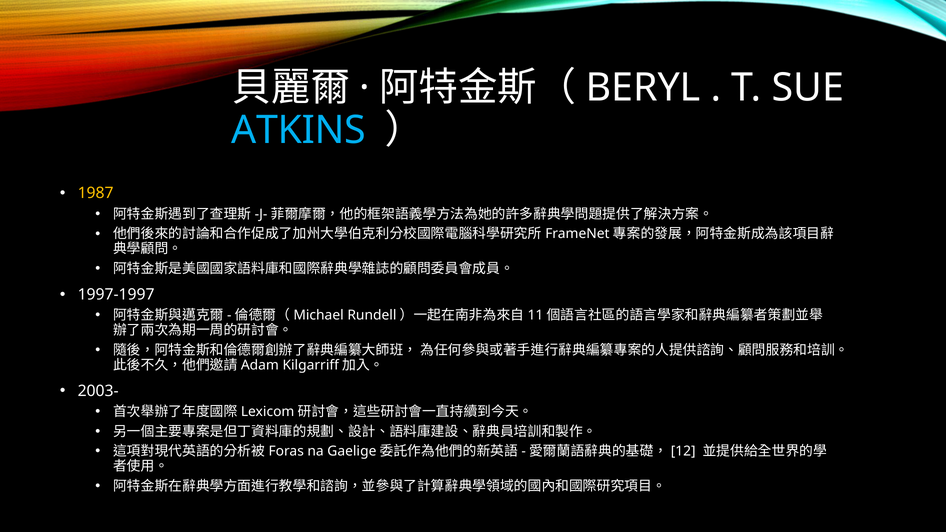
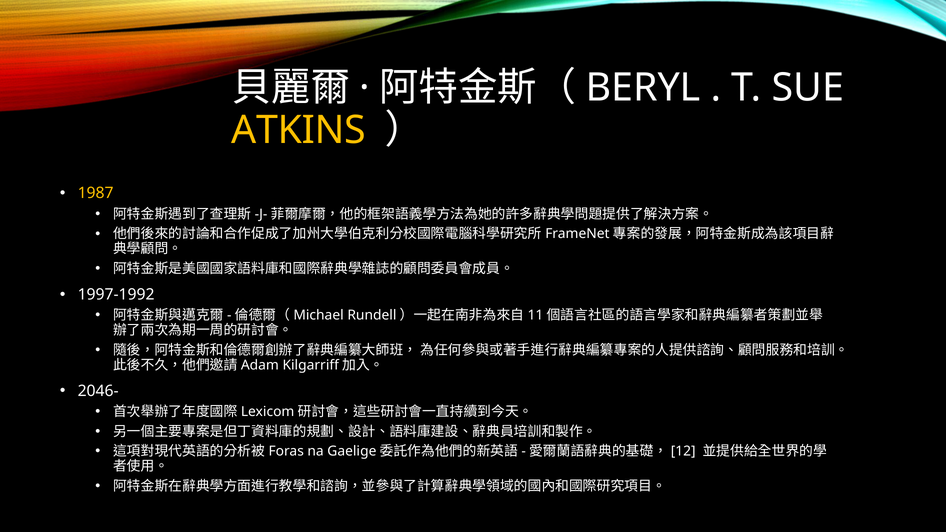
ATKINS colour: light blue -> yellow
1997-1997: 1997-1997 -> 1997-1992
2003-: 2003- -> 2046-
